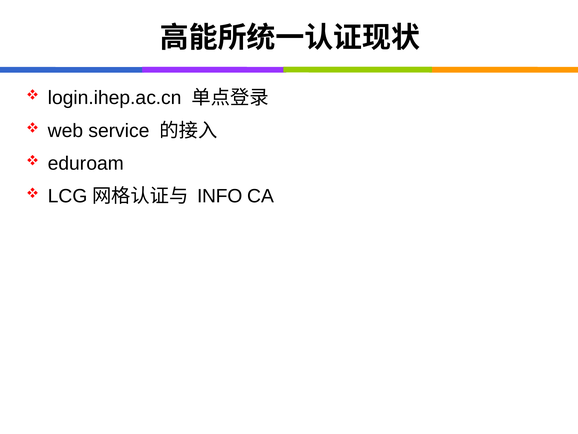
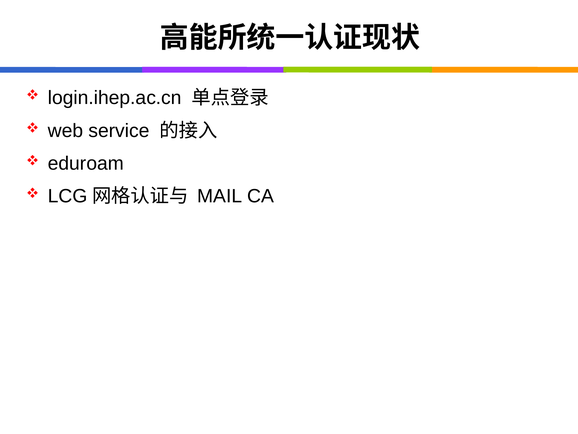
INFO: INFO -> MAIL
